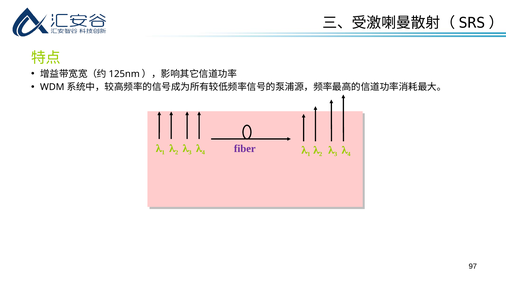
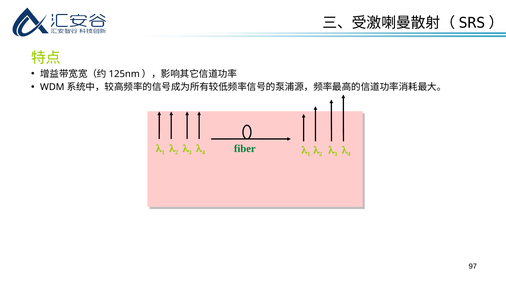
fiber colour: purple -> green
